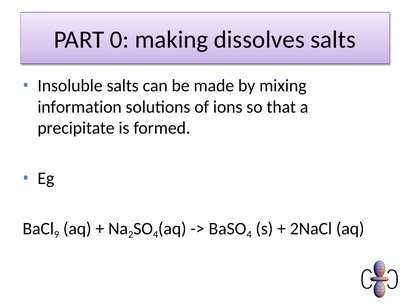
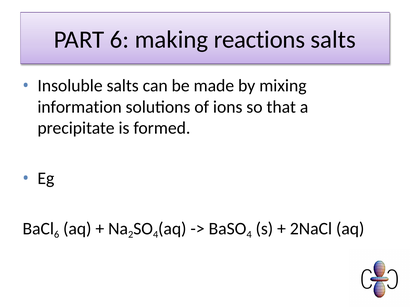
PART 0: 0 -> 6
dissolves: dissolves -> reactions
9 at (57, 234): 9 -> 6
